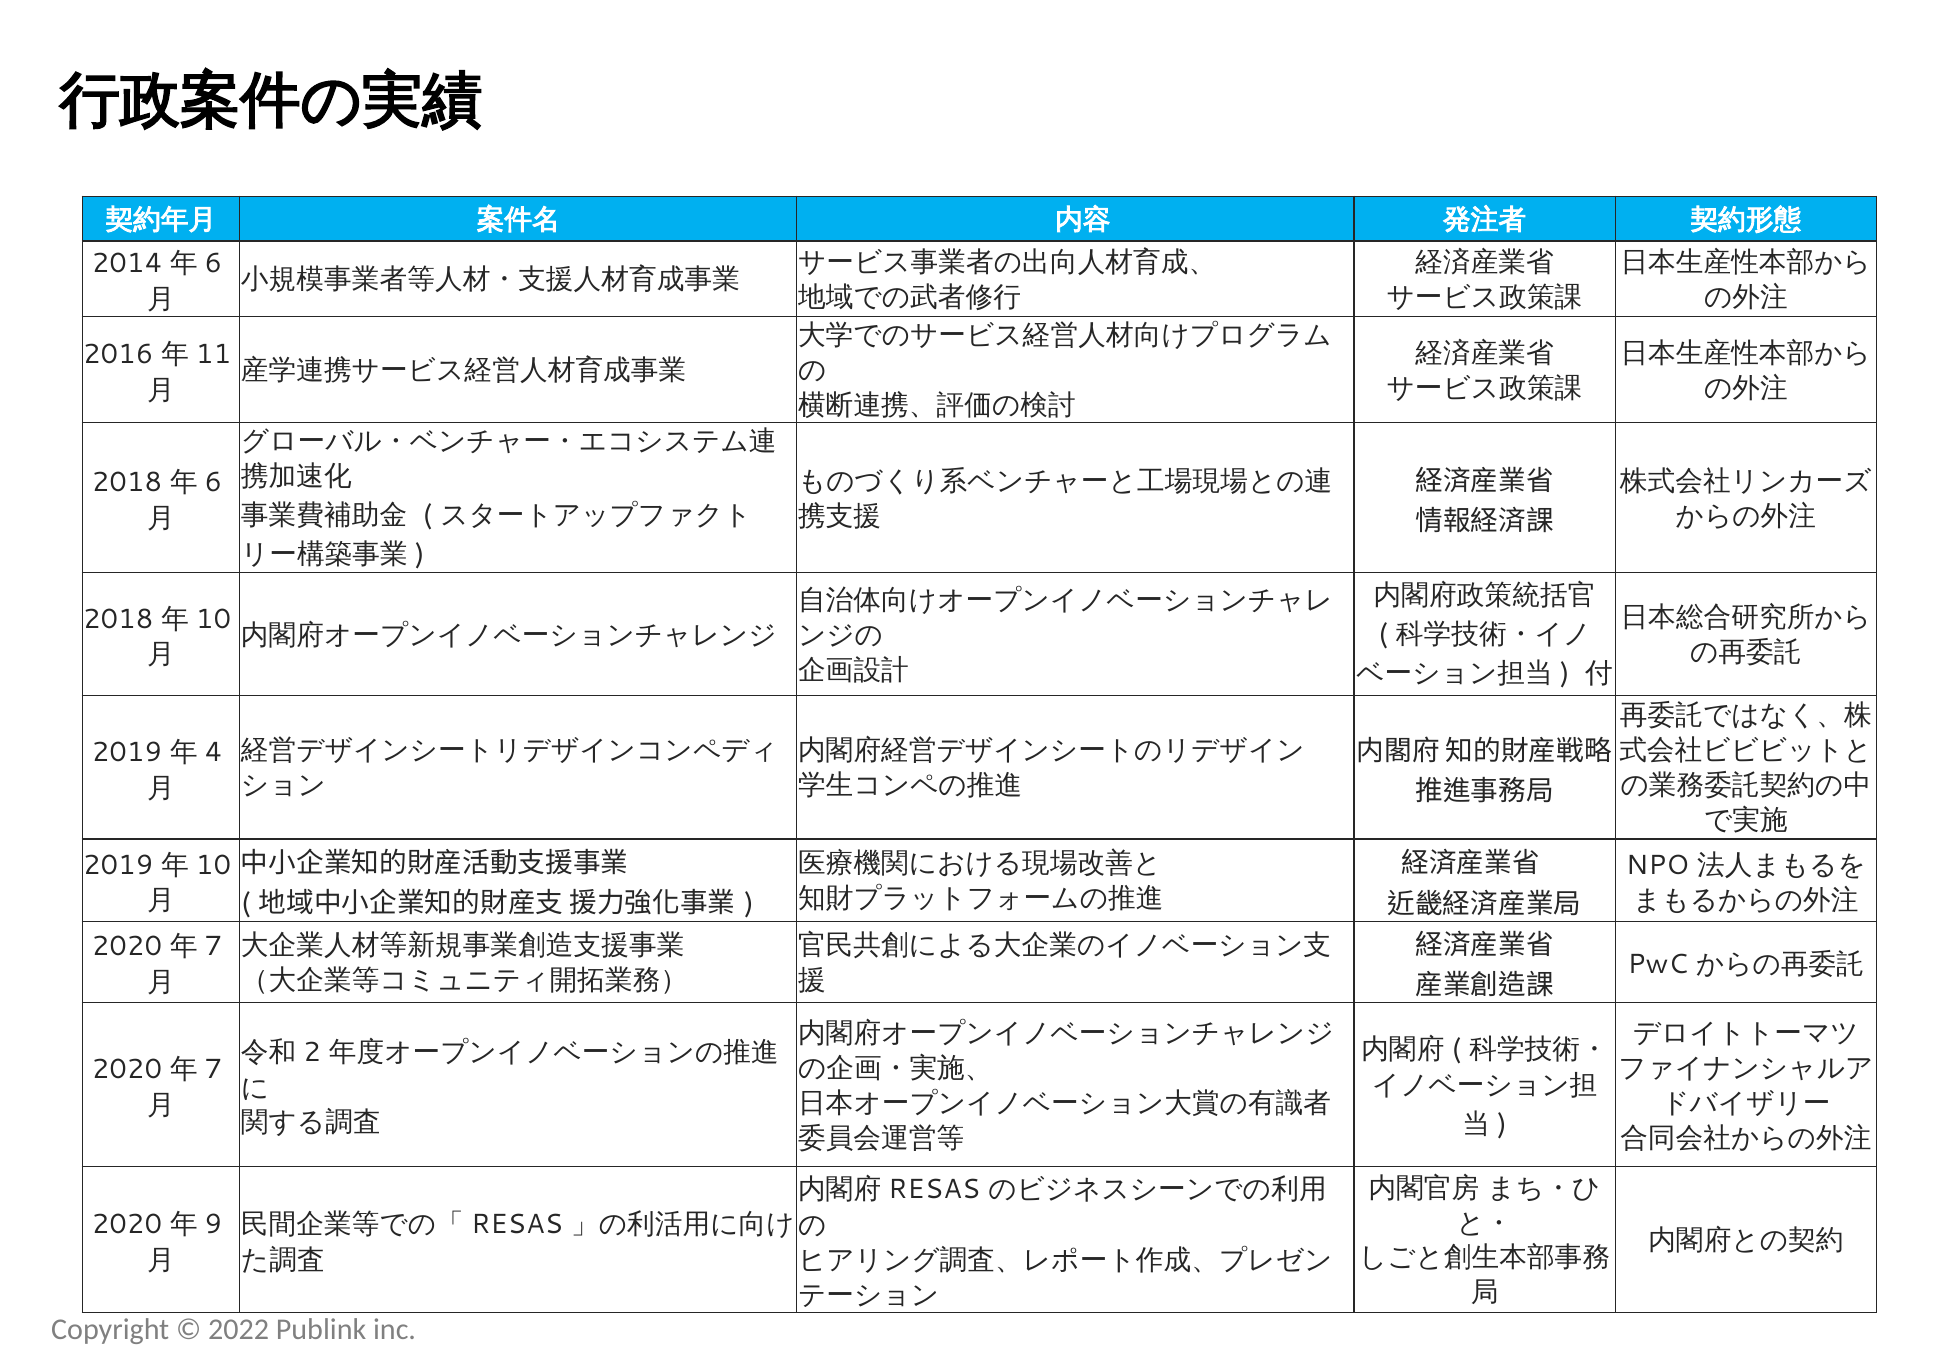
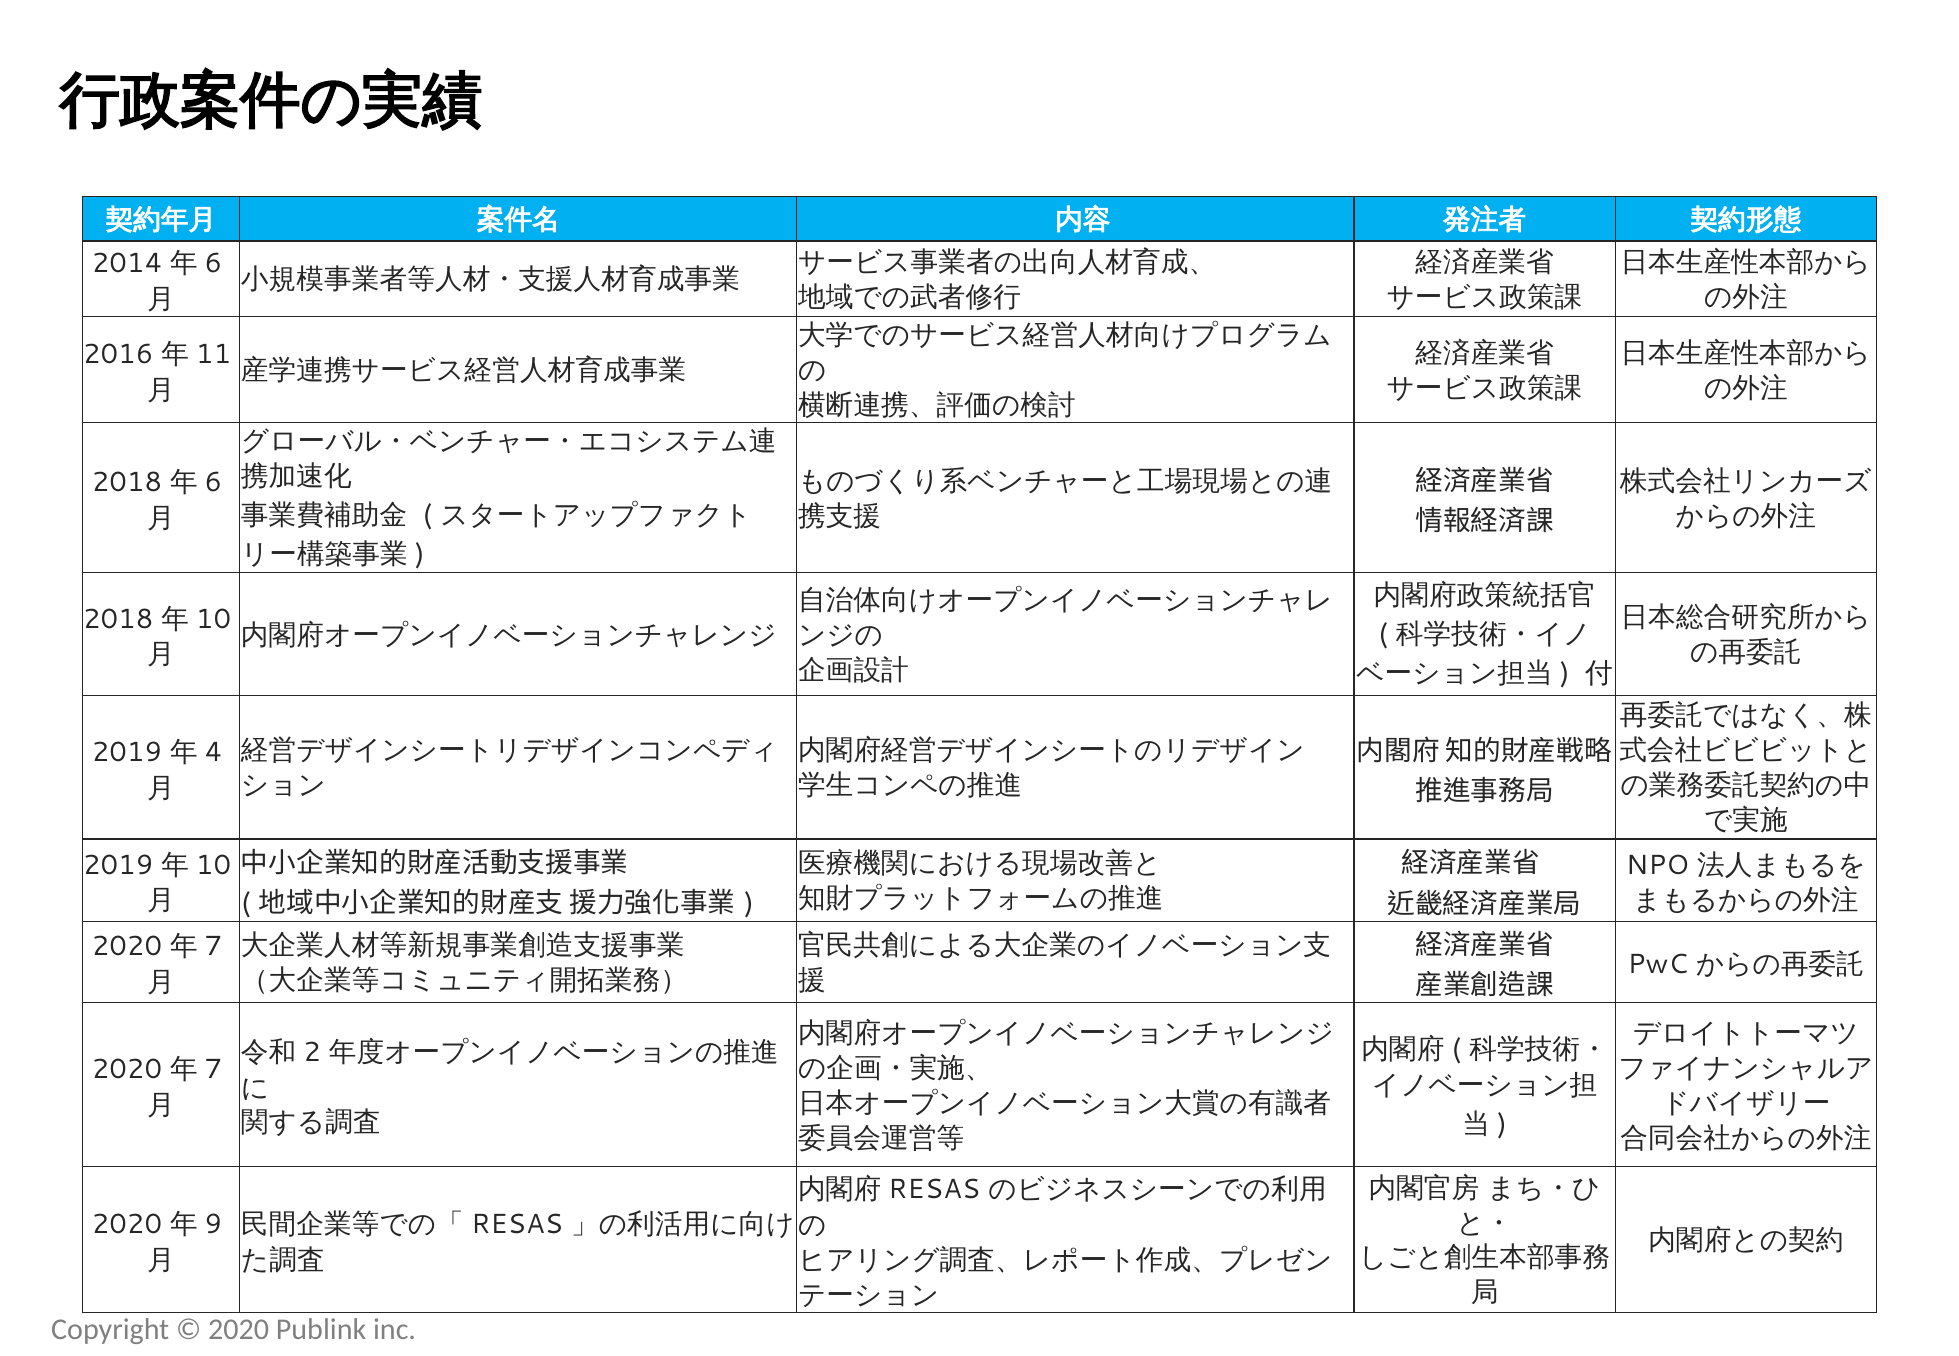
2022 at (239, 1330): 2022 -> 2020
